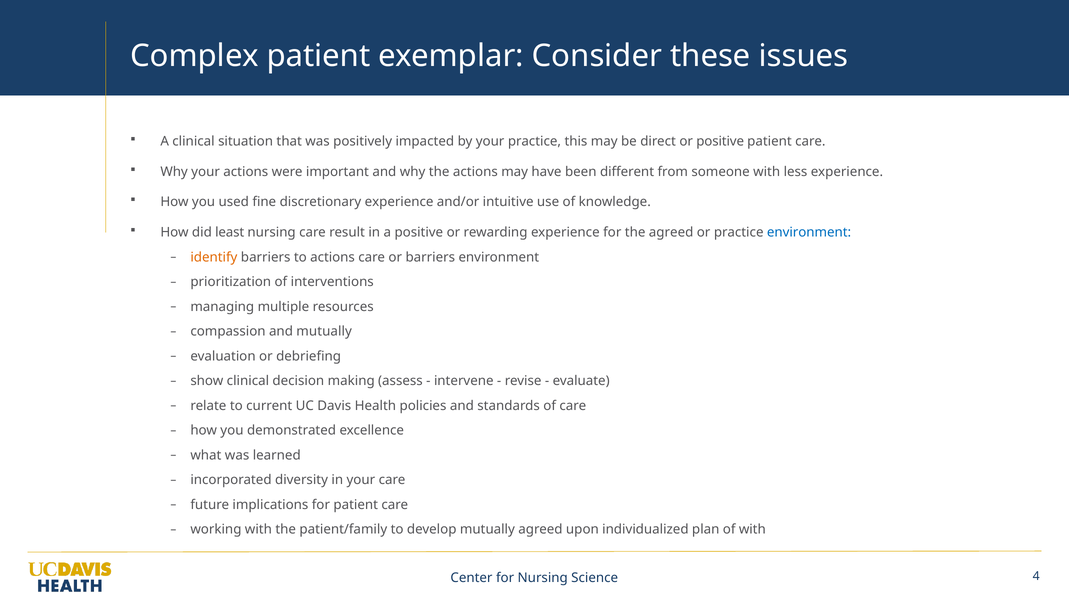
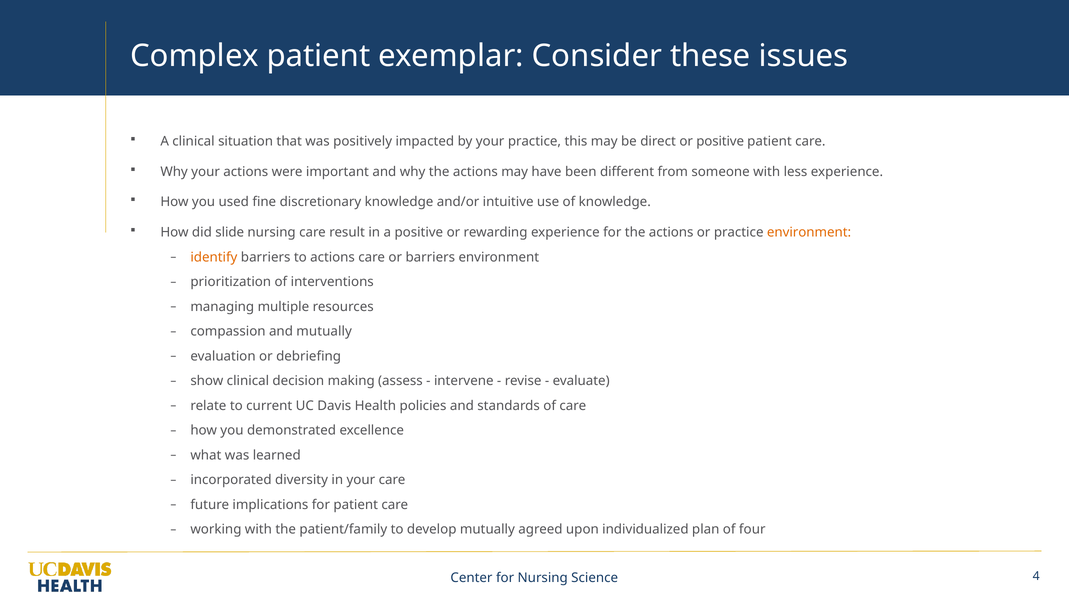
discretionary experience: experience -> knowledge
least: least -> slide
for the agreed: agreed -> actions
environment at (809, 232) colour: blue -> orange
of with: with -> four
